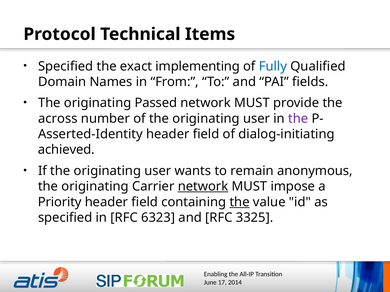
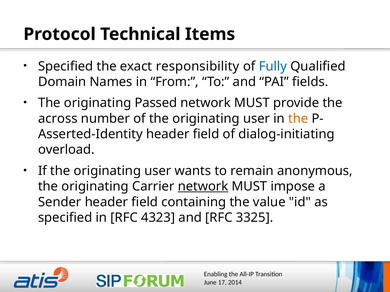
implementing: implementing -> responsibility
the at (298, 119) colour: purple -> orange
achieved: achieved -> overload
Priority: Priority -> Sender
the at (240, 202) underline: present -> none
6323: 6323 -> 4323
